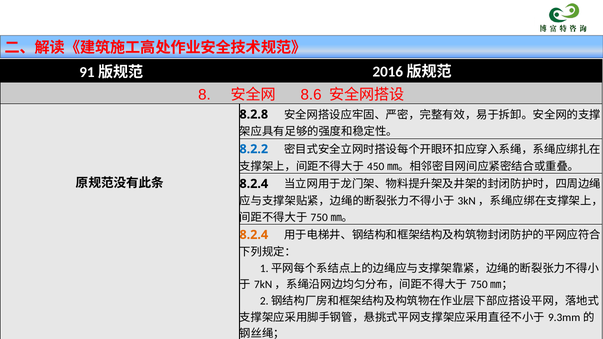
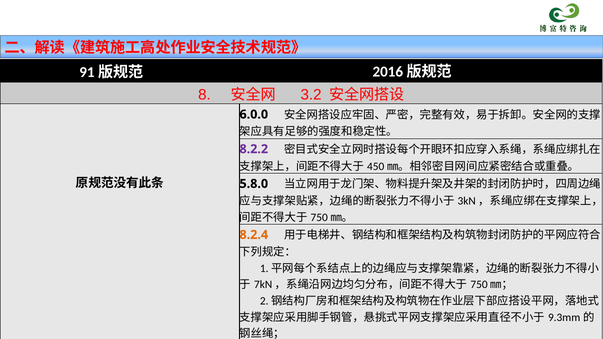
8.6: 8.6 -> 3.2
8.2.8: 8.2.8 -> 6.0.0
8.2.2 colour: blue -> purple
8.2.4 at (254, 184): 8.2.4 -> 5.8.0
